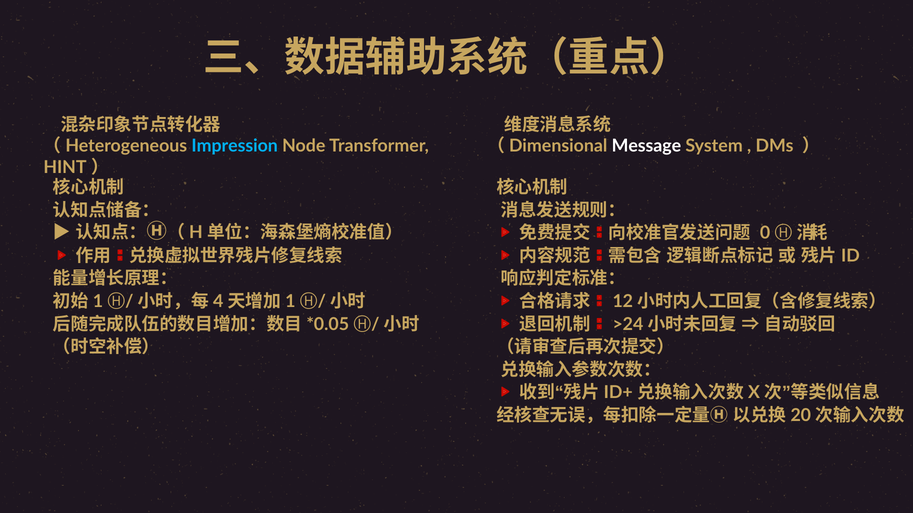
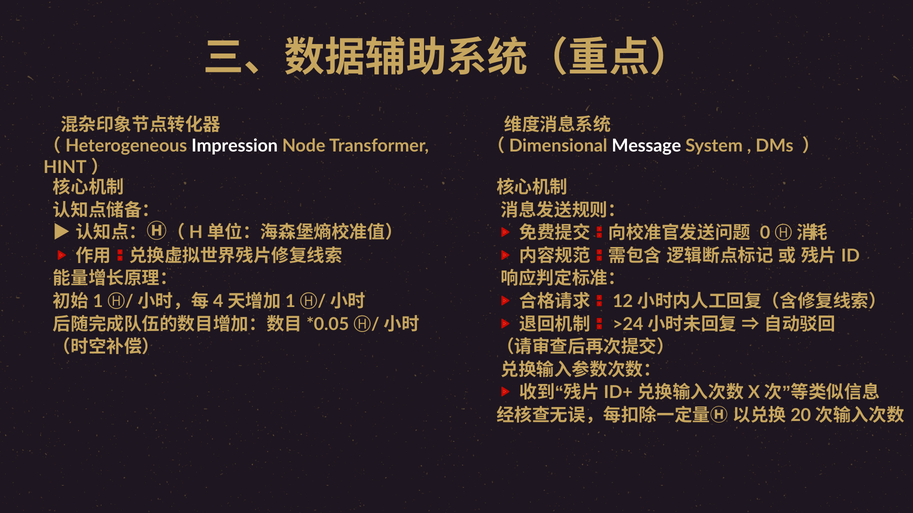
Impression colour: light blue -> white
